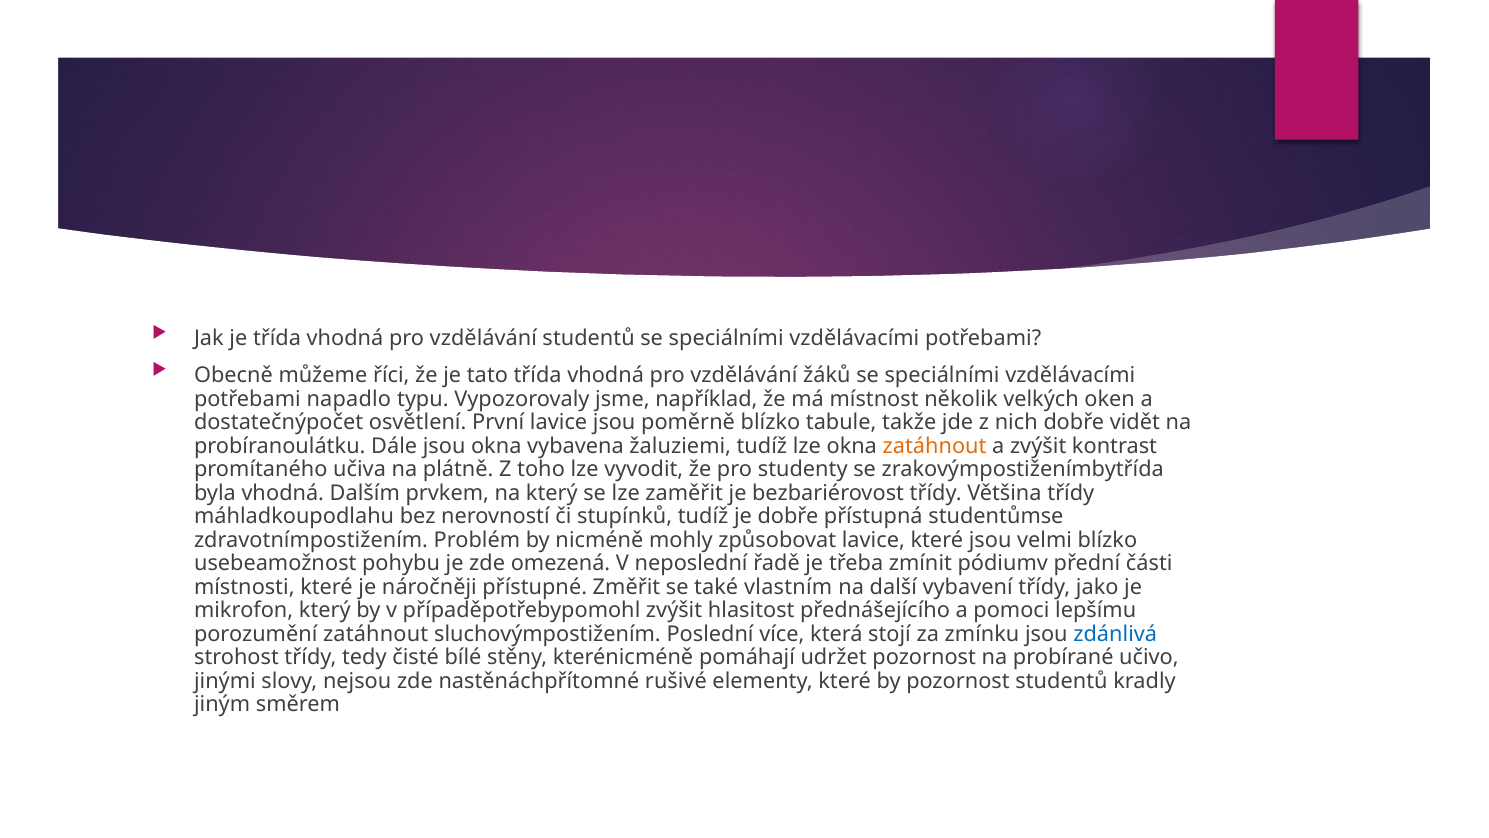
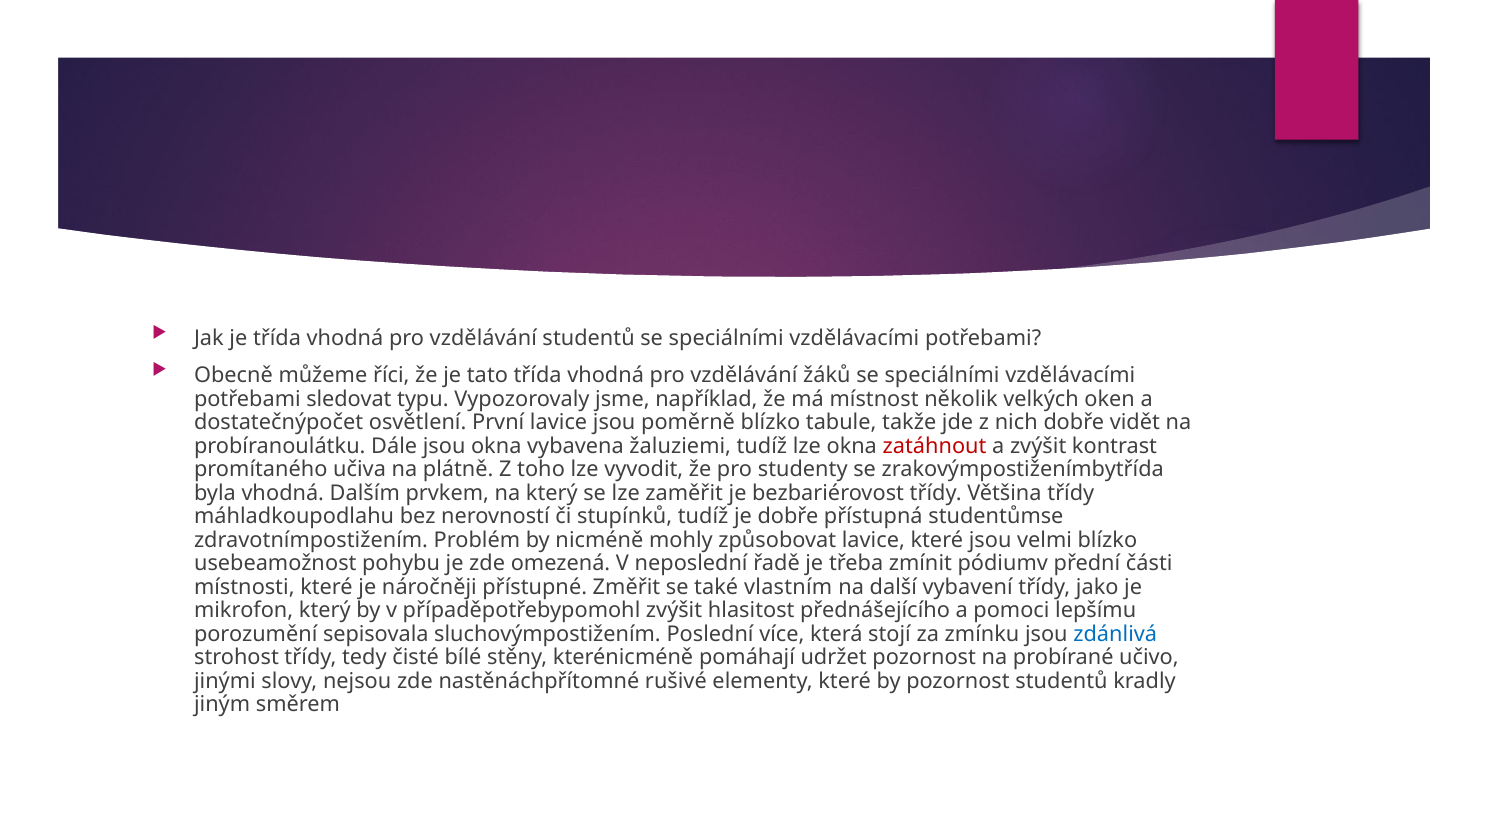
napadlo: napadlo -> sledovat
zatáhnout at (935, 446) colour: orange -> red
porozumění zatáhnout: zatáhnout -> sepisovala
